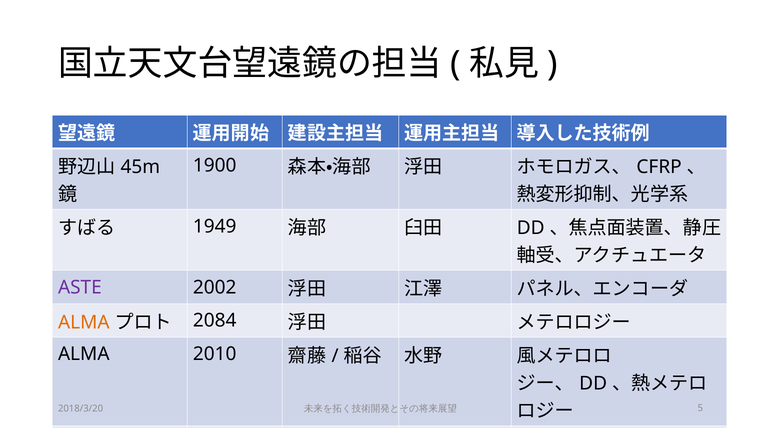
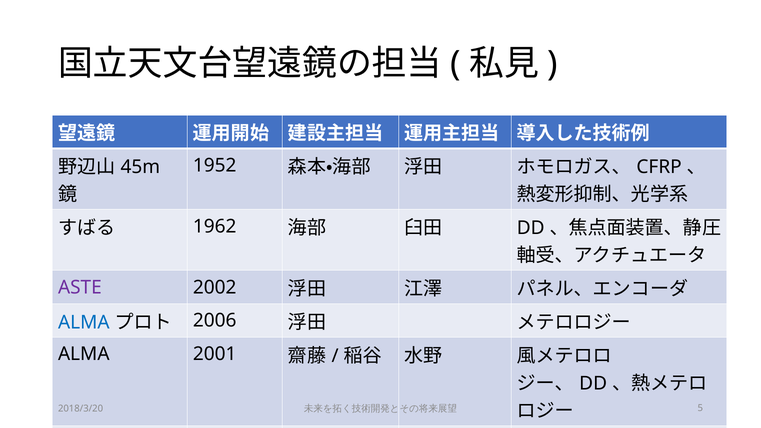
1900: 1900 -> 1952
1949: 1949 -> 1962
ALMA at (84, 322) colour: orange -> blue
2084: 2084 -> 2006
2010: 2010 -> 2001
